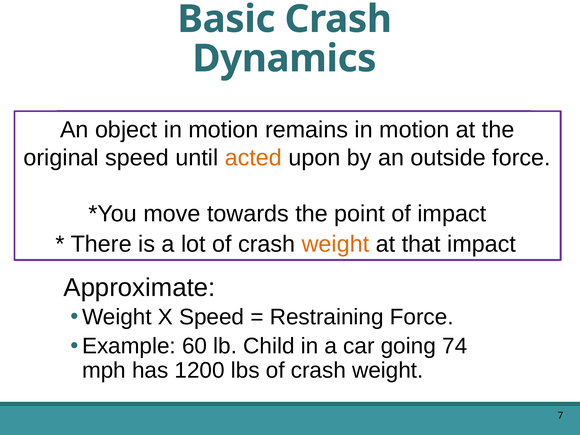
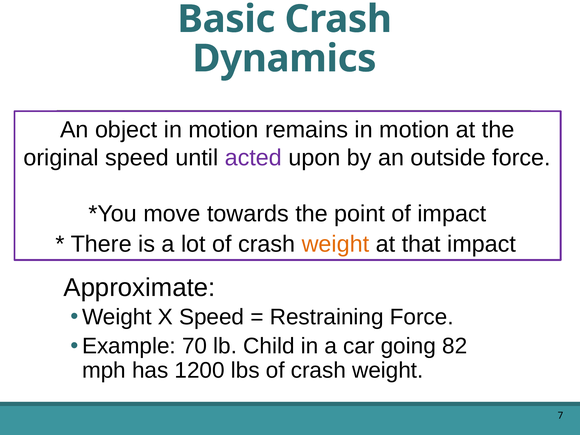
acted colour: orange -> purple
60: 60 -> 70
74: 74 -> 82
